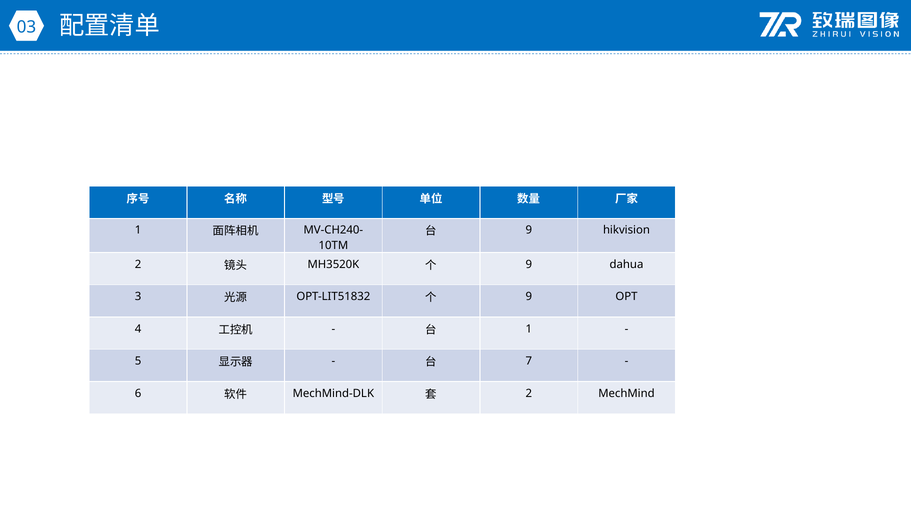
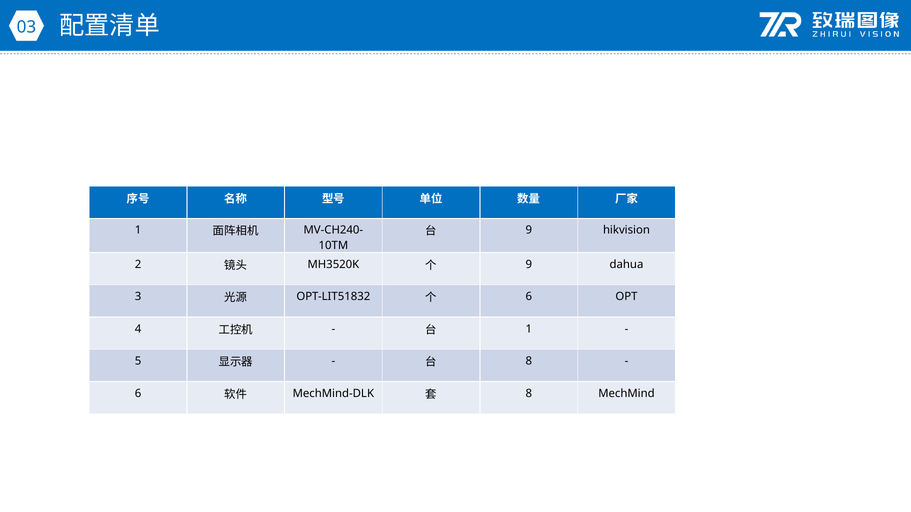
9 at (529, 297): 9 -> 6
7 at (529, 361): 7 -> 8
2 at (529, 394): 2 -> 8
